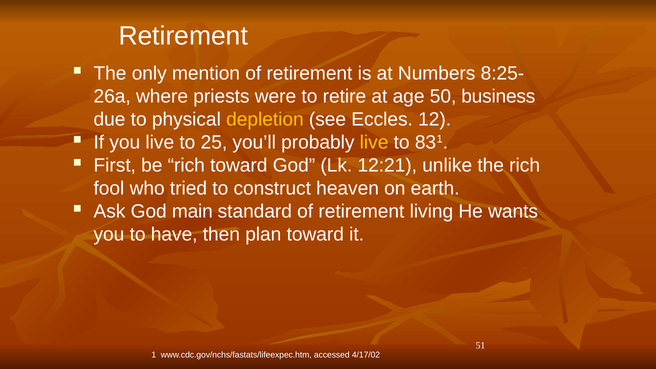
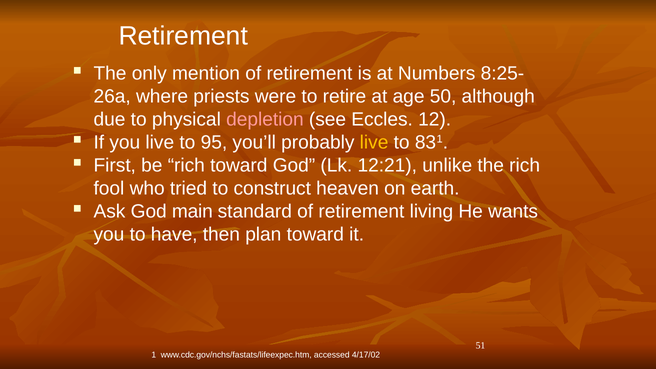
business: business -> although
depletion colour: yellow -> pink
25: 25 -> 95
